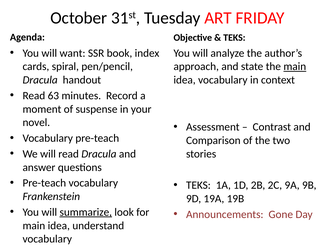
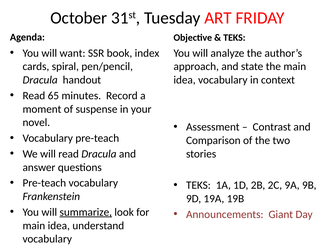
main at (295, 66) underline: present -> none
63: 63 -> 65
Gone: Gone -> Giant
